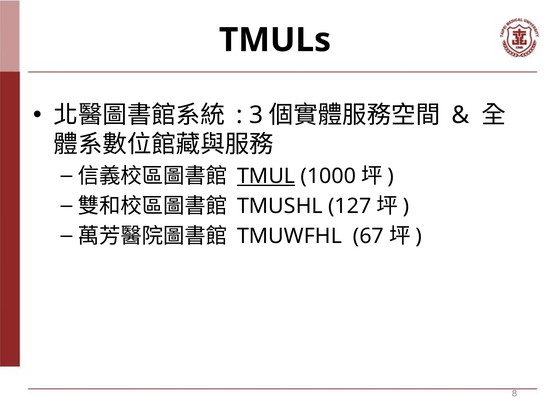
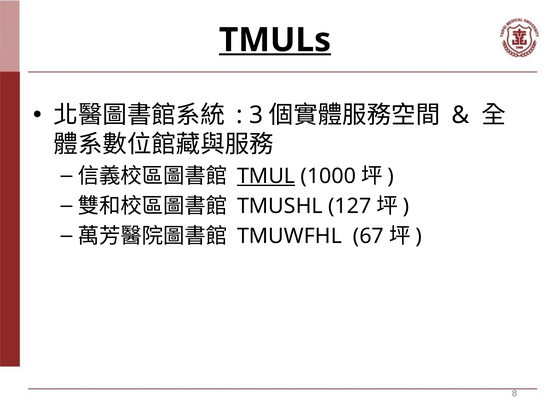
TMULs underline: none -> present
